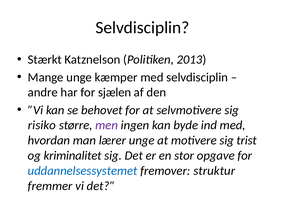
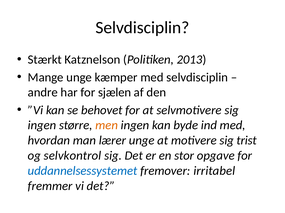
risiko at (42, 126): risiko -> ingen
men colour: purple -> orange
kriminalitet: kriminalitet -> selvkontrol
struktur: struktur -> irritabel
